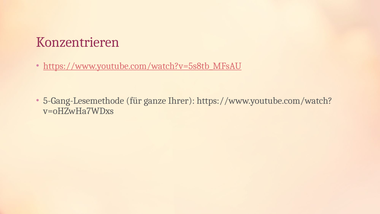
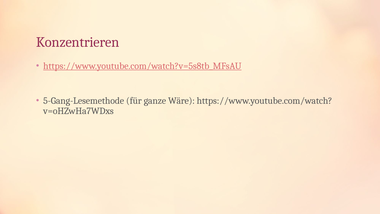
Ihrer: Ihrer -> Wäre
